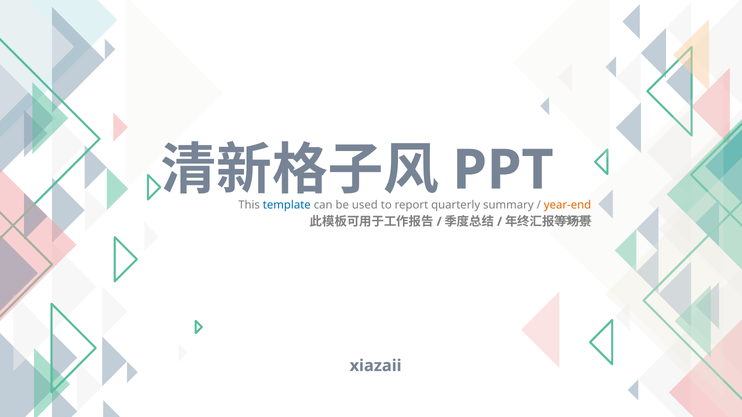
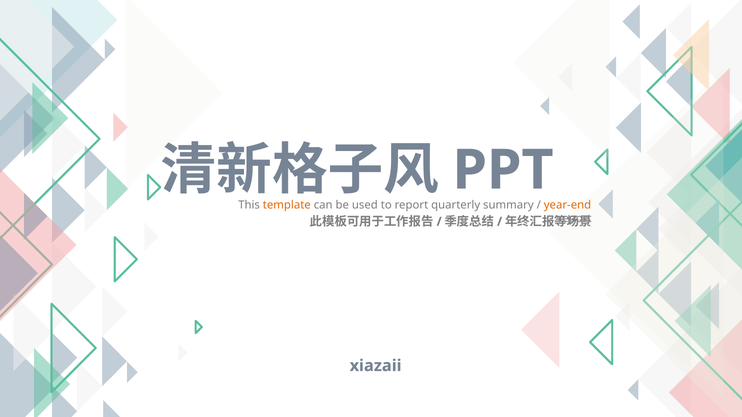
template colour: blue -> orange
